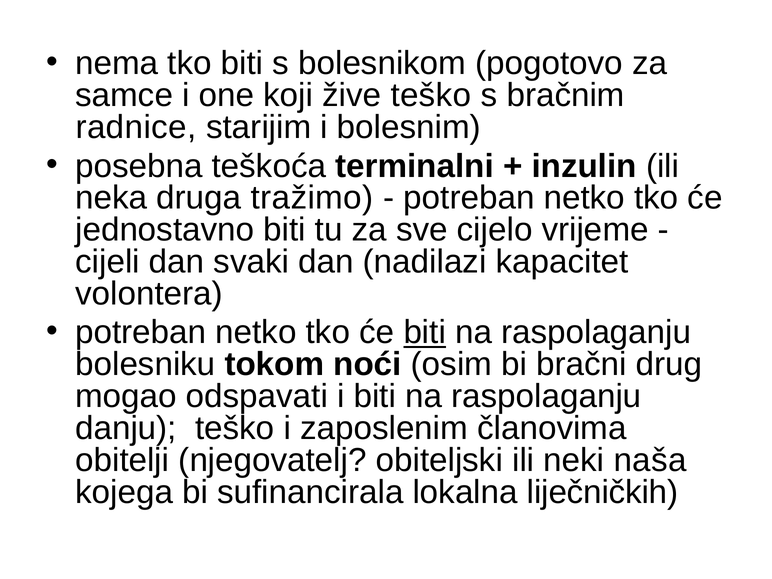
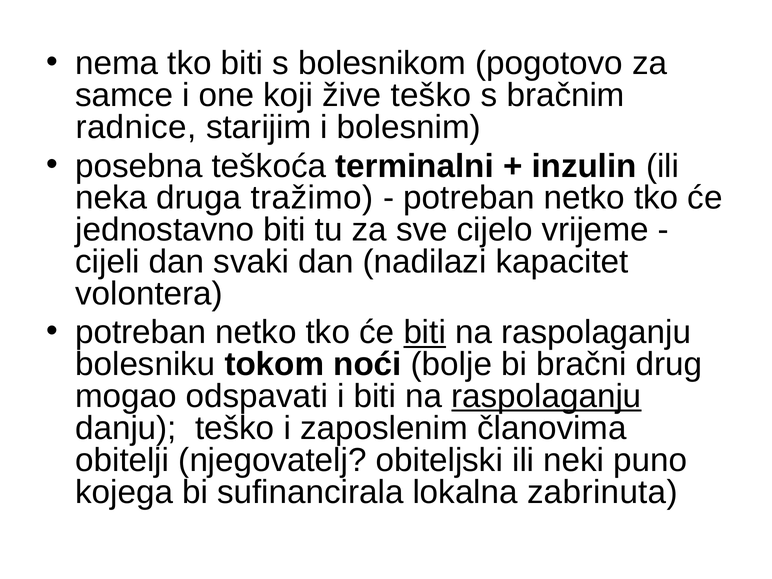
osim: osim -> bolje
raspolaganju at (546, 396) underline: none -> present
naša: naša -> puno
liječničkih: liječničkih -> zabrinuta
